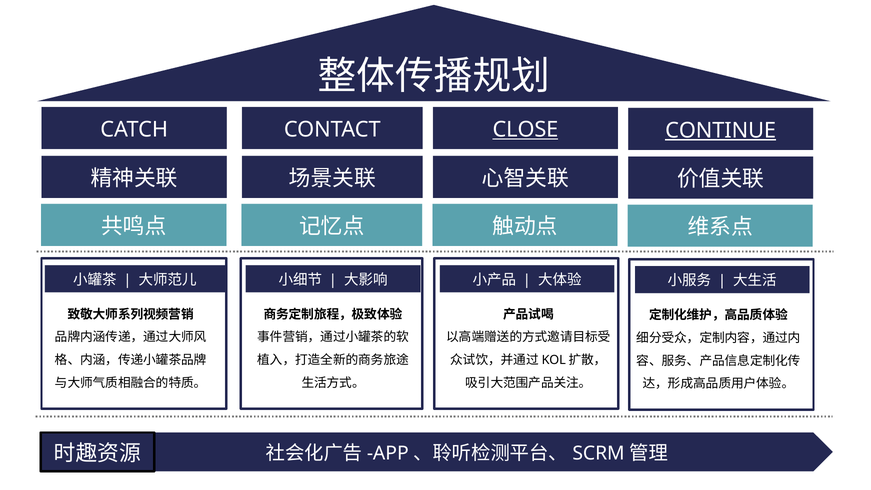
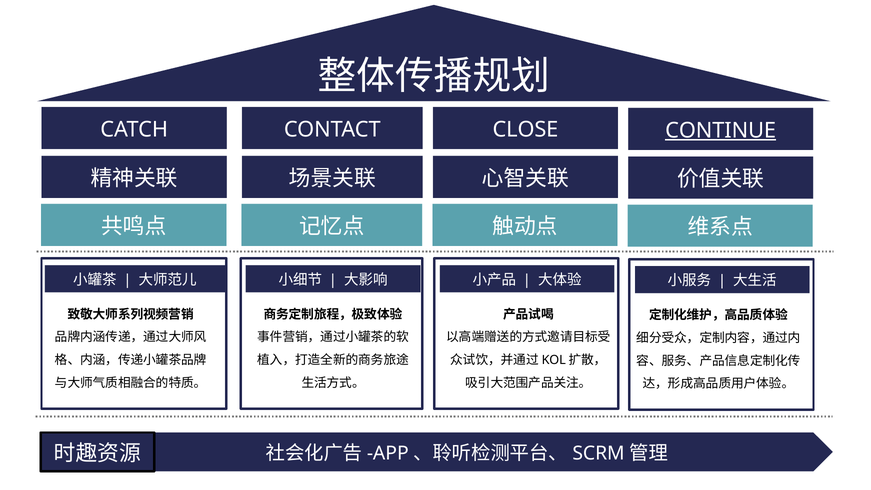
CLOSE underline: present -> none
